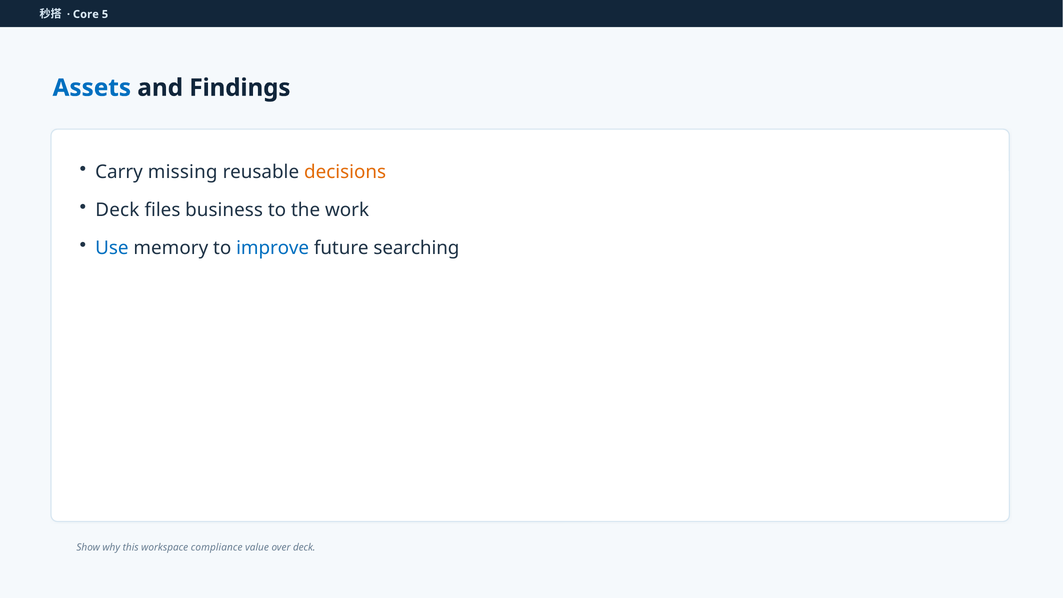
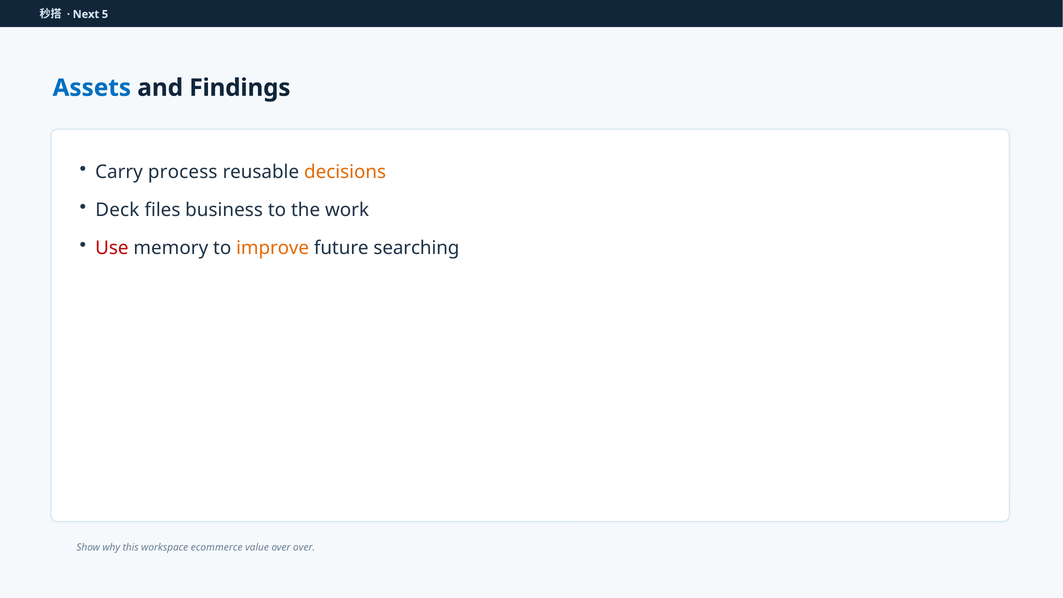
Core: Core -> Next
missing: missing -> process
Use colour: blue -> red
improve colour: blue -> orange
compliance: compliance -> ecommerce
over deck: deck -> over
